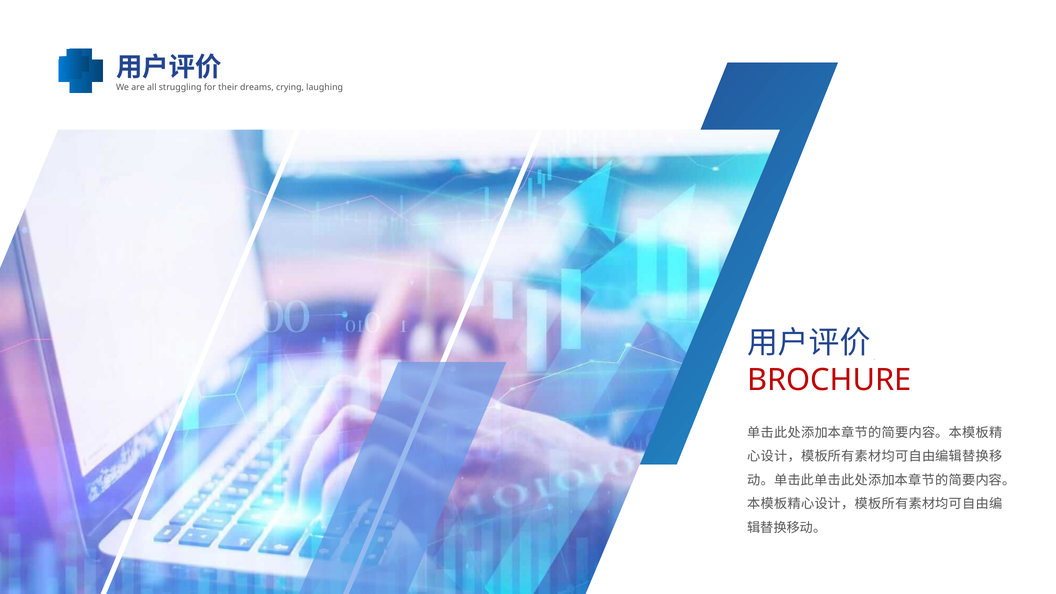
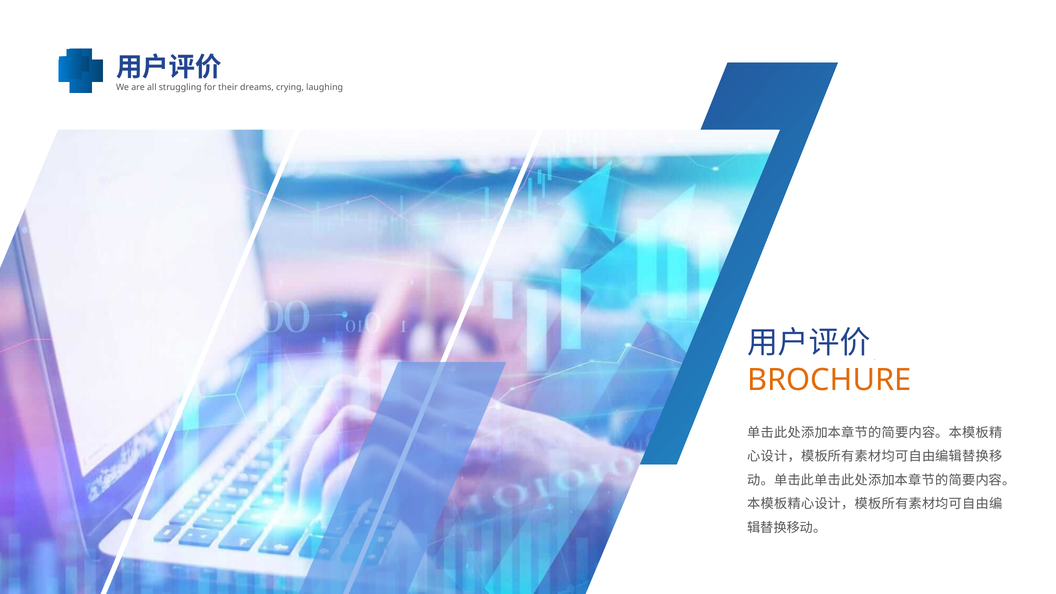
BROCHURE at (829, 380) colour: red -> orange
